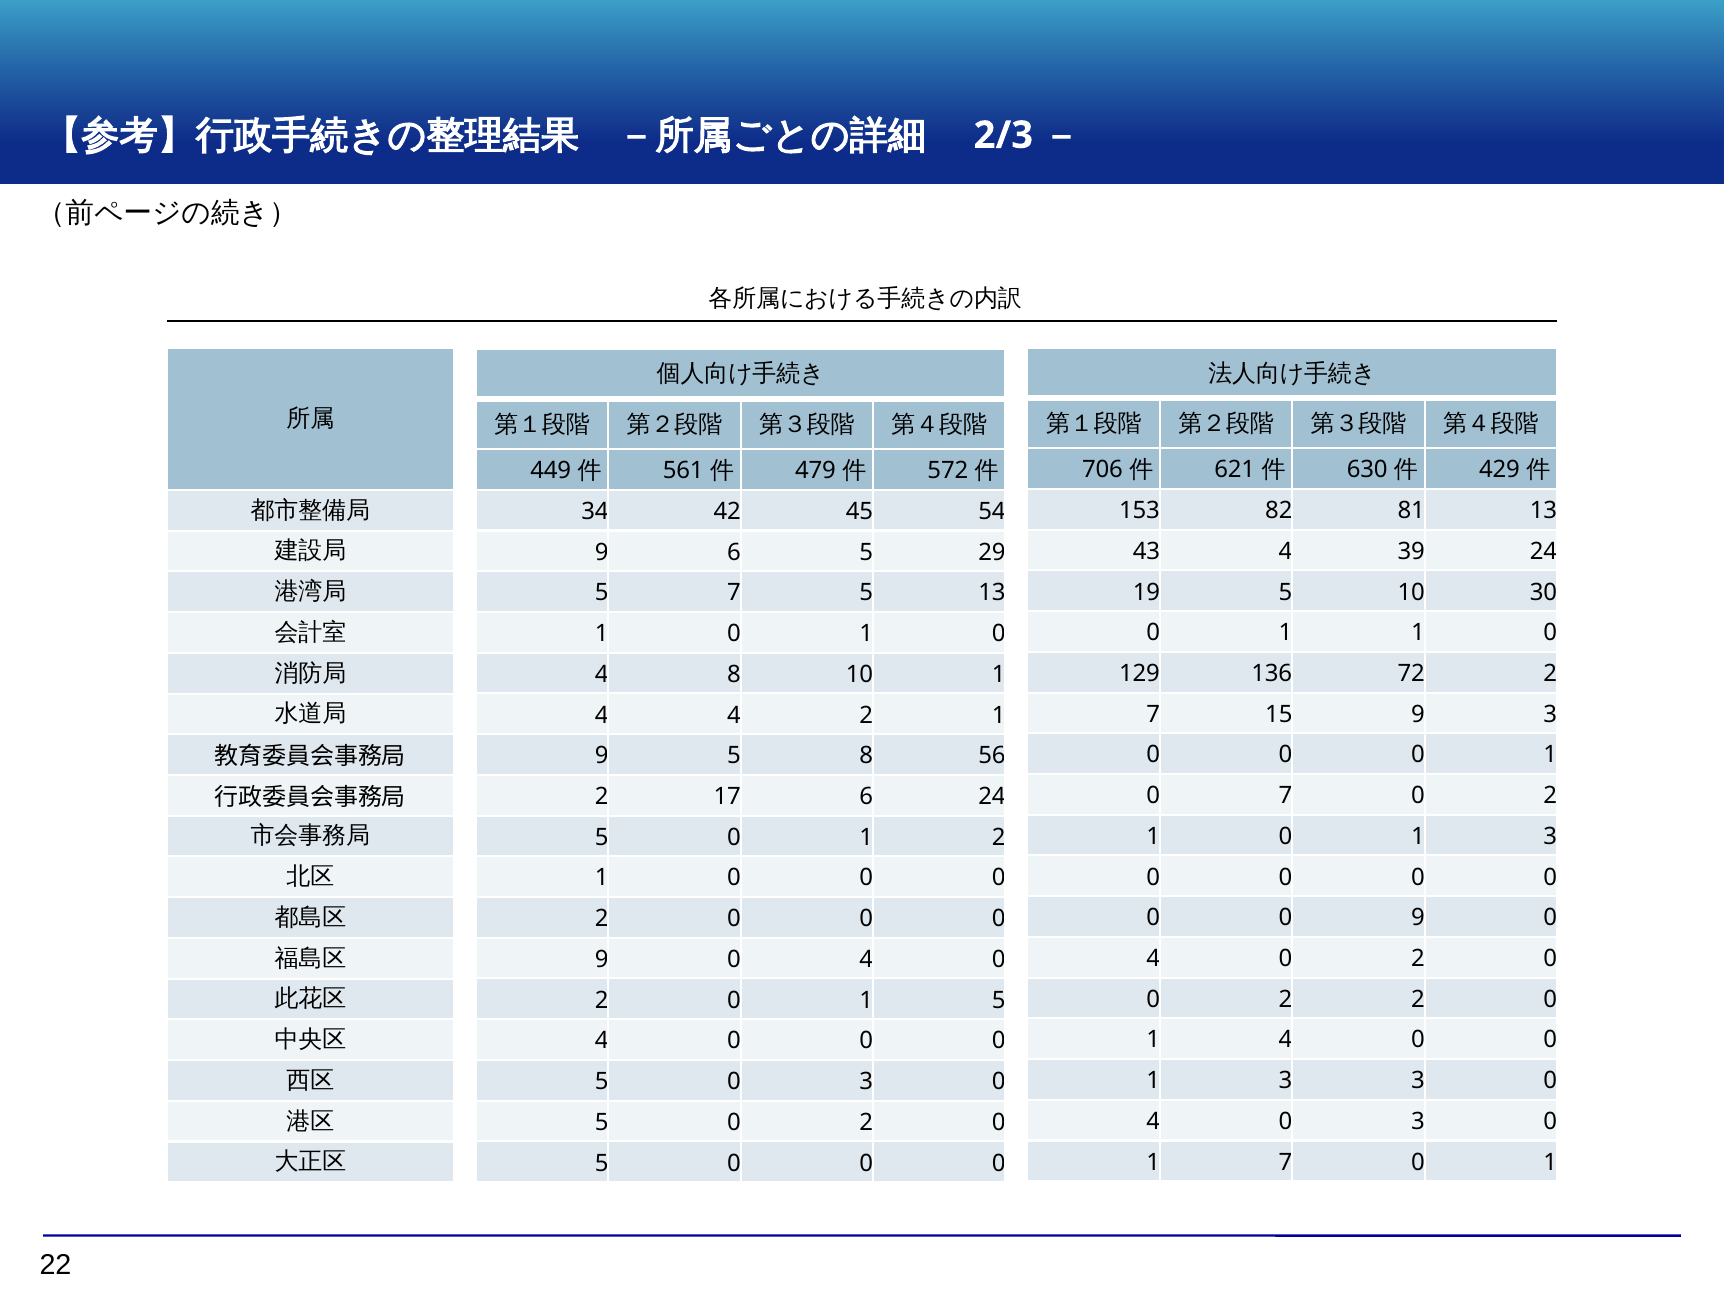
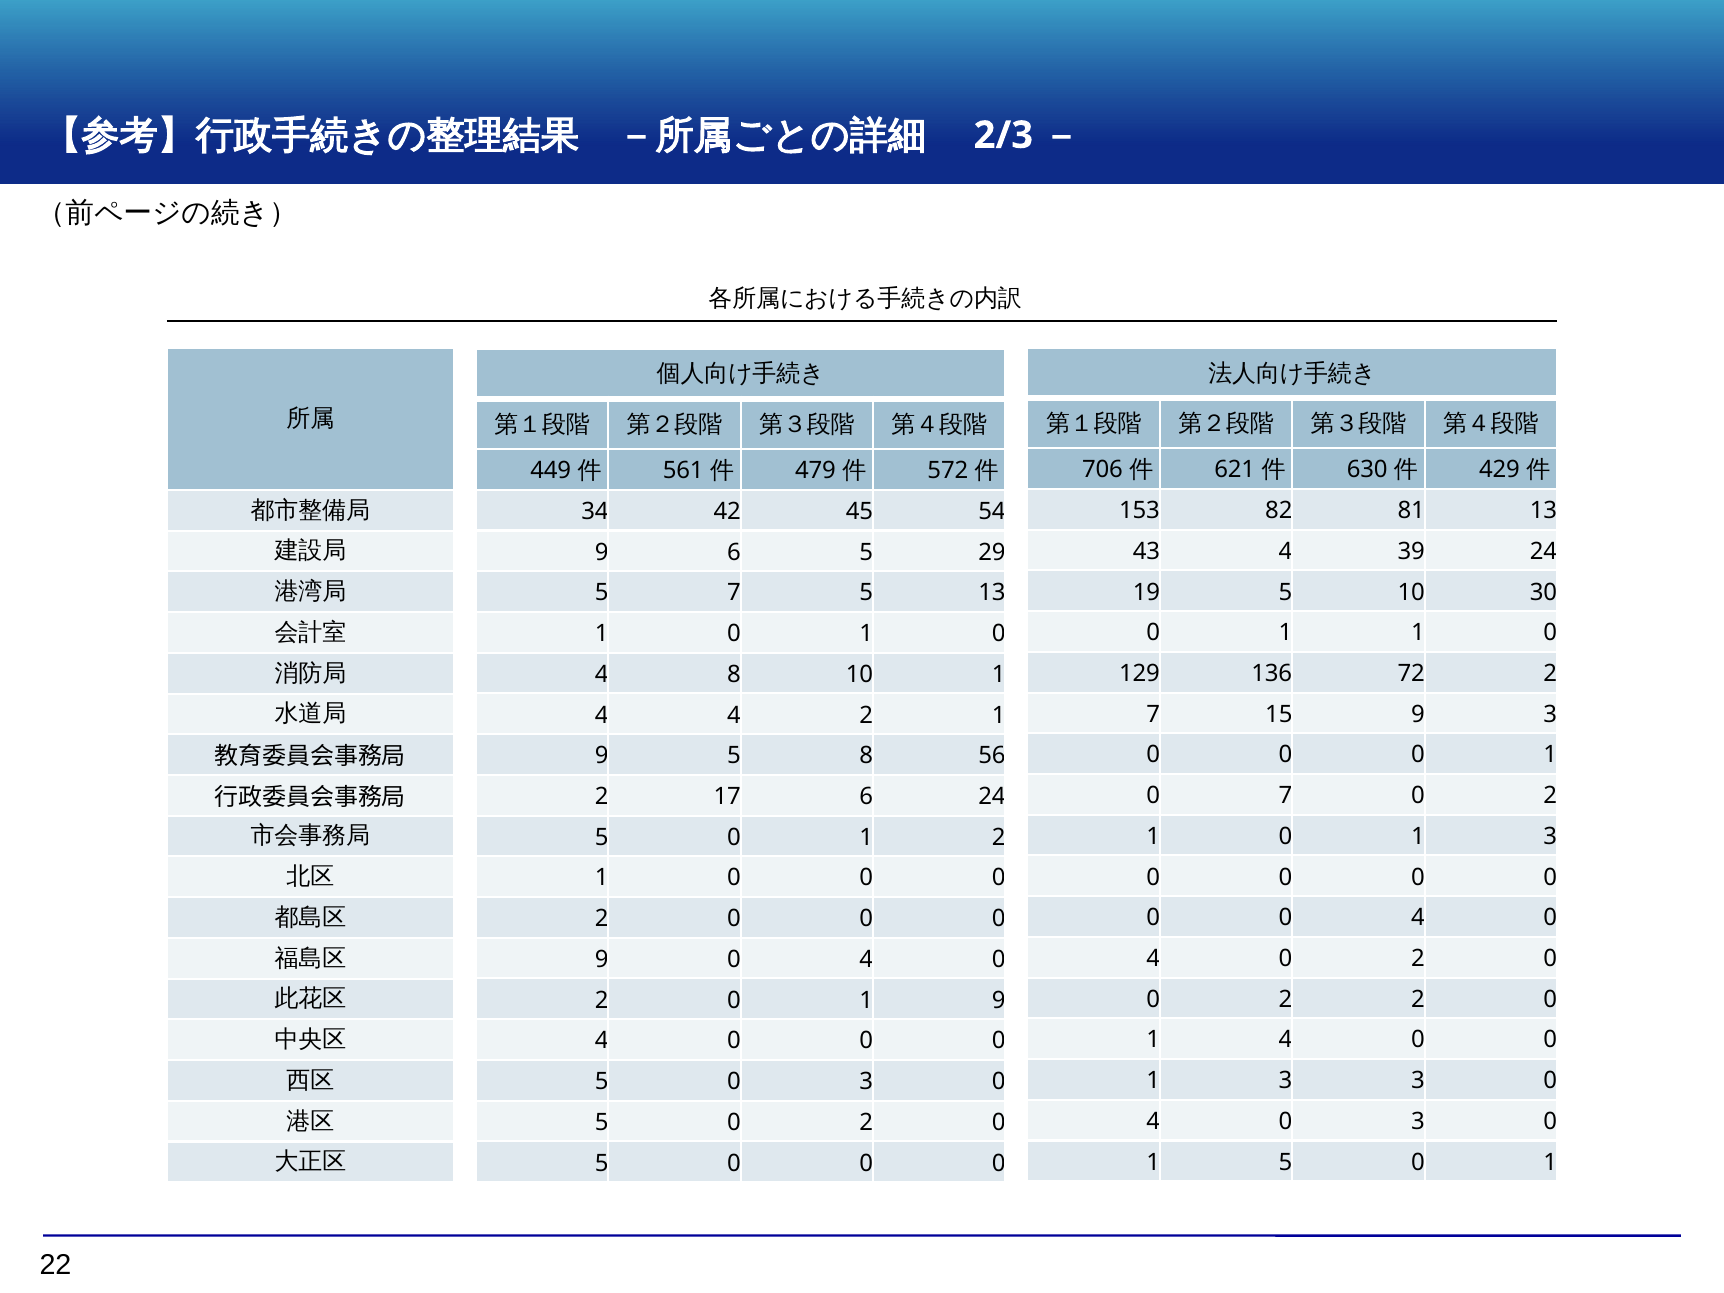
9 at (1418, 918): 9 -> 4
0 1 5: 5 -> 9
1 7: 7 -> 5
